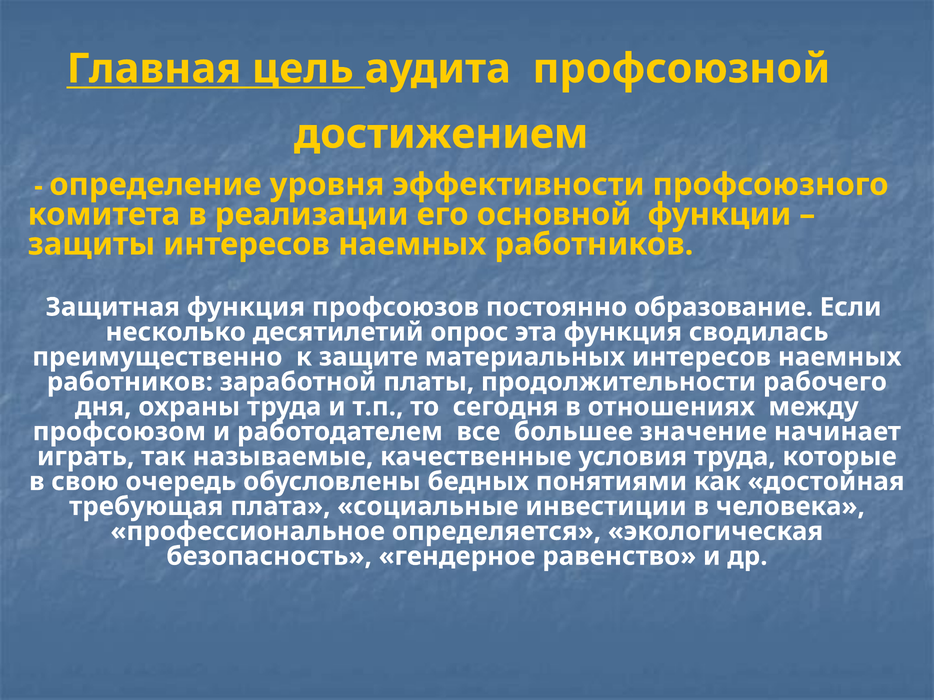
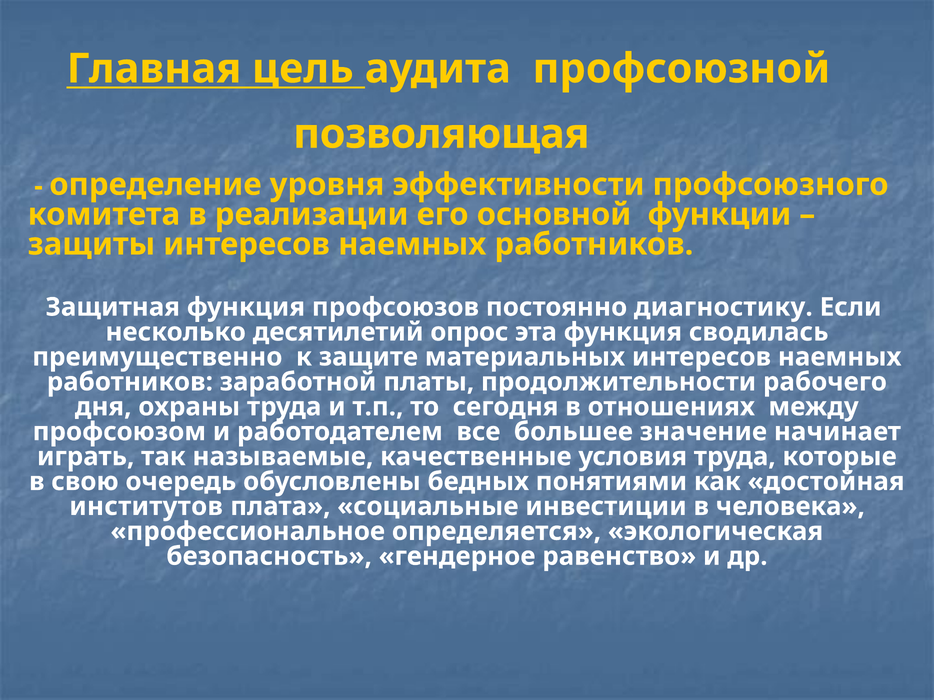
достижением: достижением -> позволяющая
образование: образование -> диагностику
требующая: требующая -> институтов
